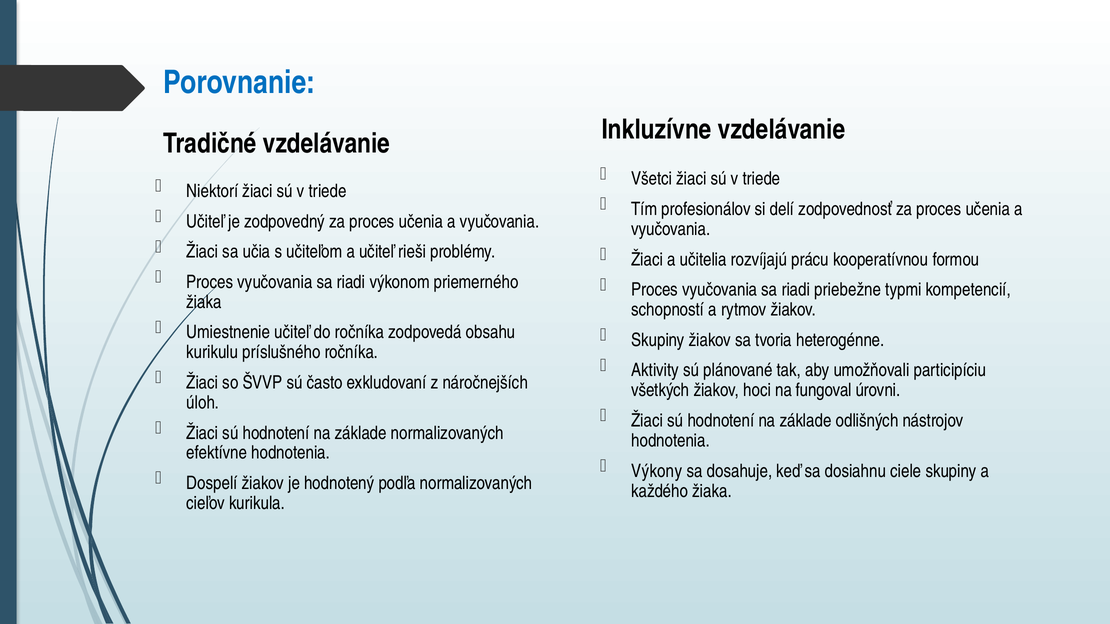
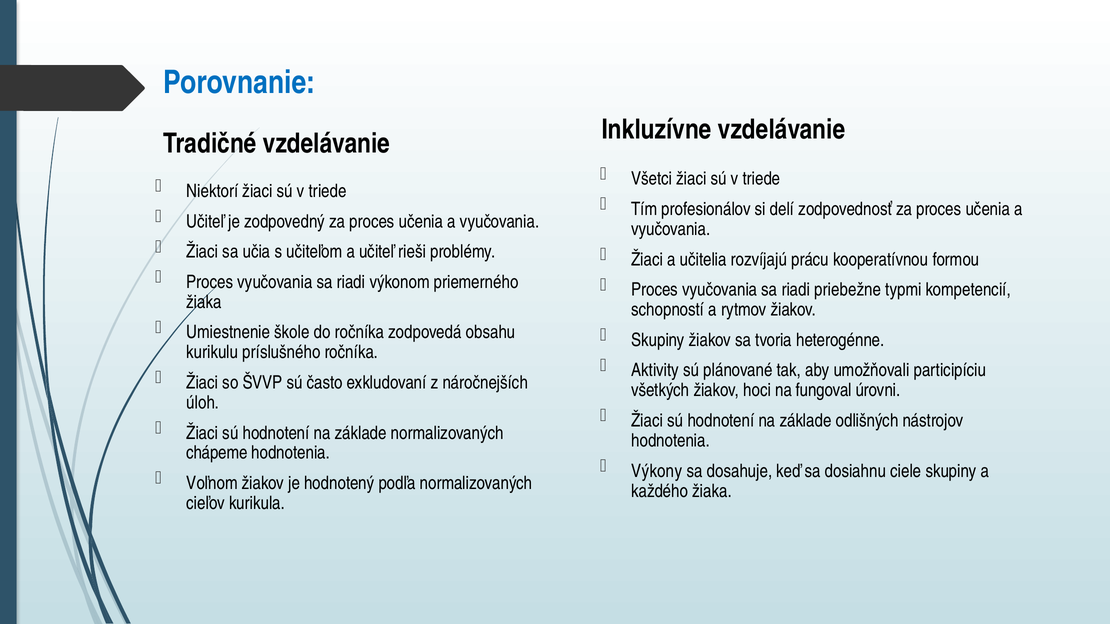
Umiestnenie učiteľ: učiteľ -> škole
efektívne: efektívne -> chápeme
Dospelí: Dospelí -> Voľnom
